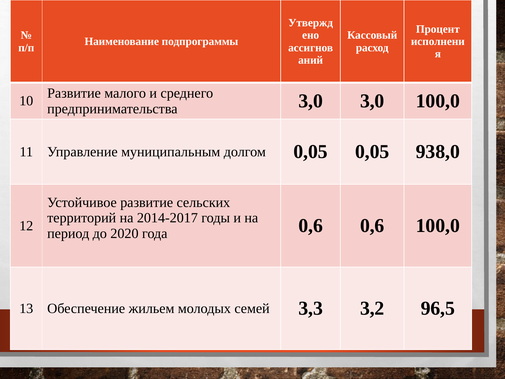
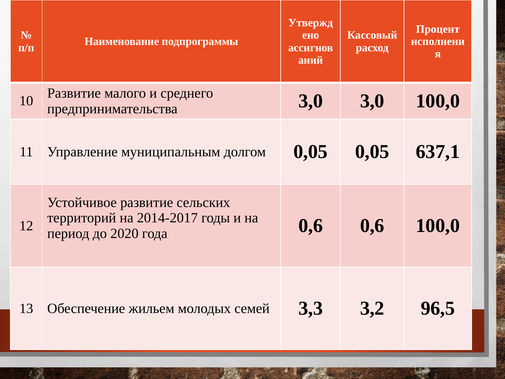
938,0: 938,0 -> 637,1
